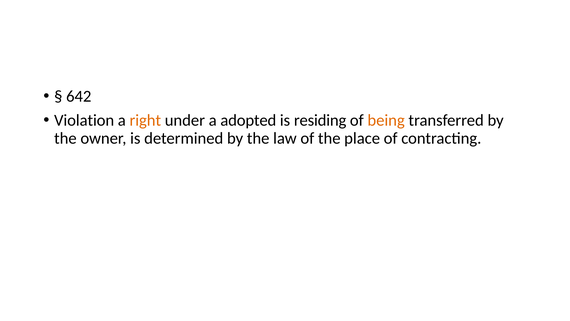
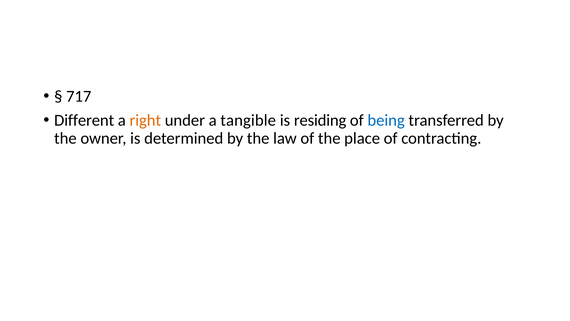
642: 642 -> 717
Violation: Violation -> Different
adopted: adopted -> tangible
being colour: orange -> blue
